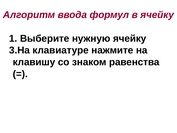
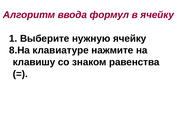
3.На: 3.На -> 8.На
